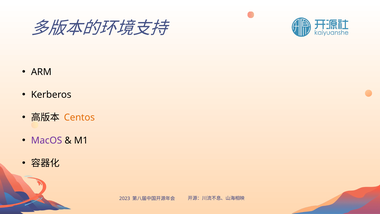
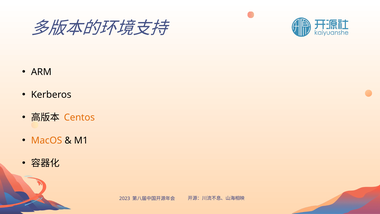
MacOS colour: purple -> orange
